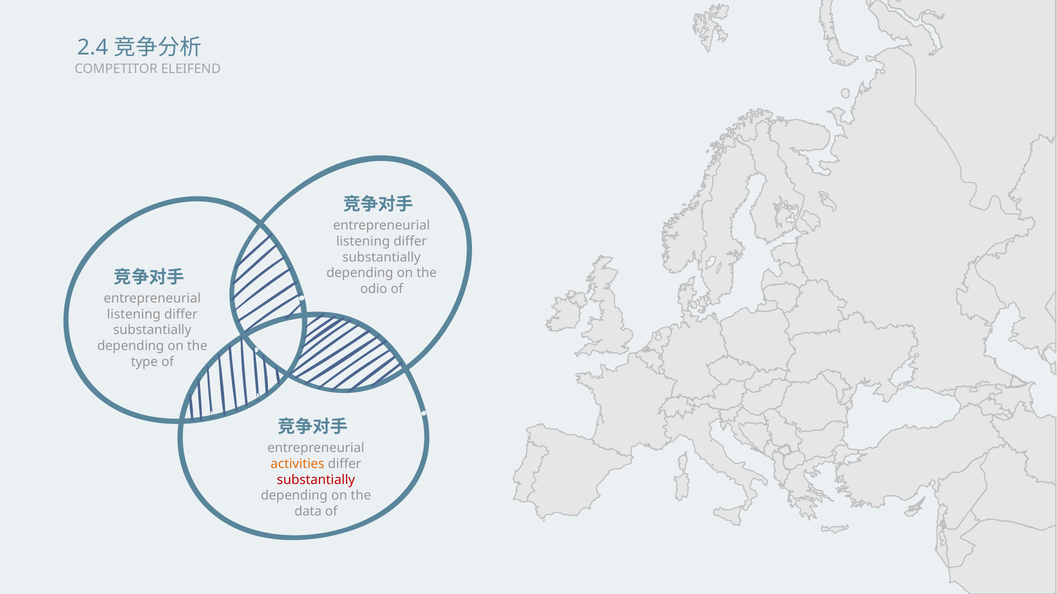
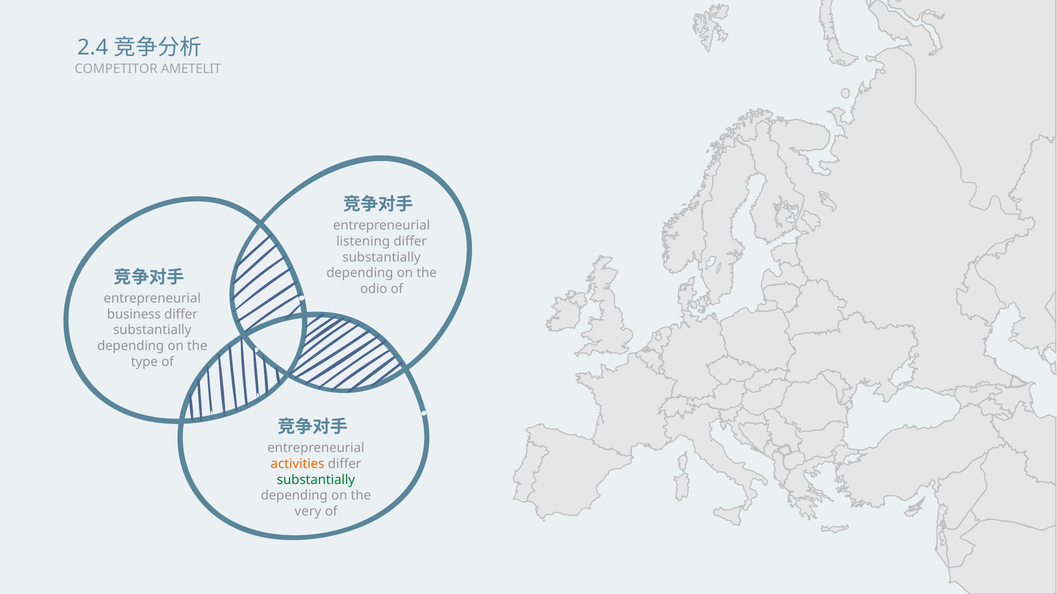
ELEIFEND: ELEIFEND -> AMETELIT
listening at (134, 315): listening -> business
substantially at (316, 480) colour: red -> green
data: data -> very
